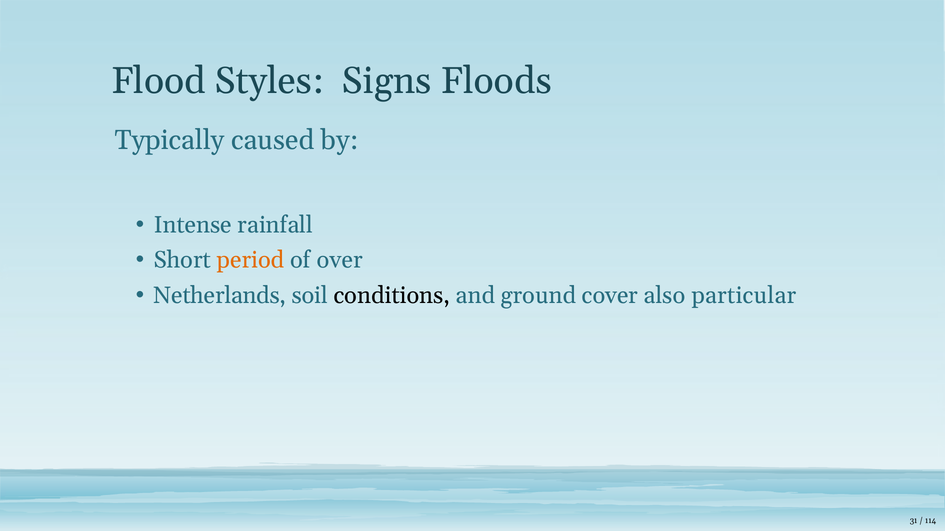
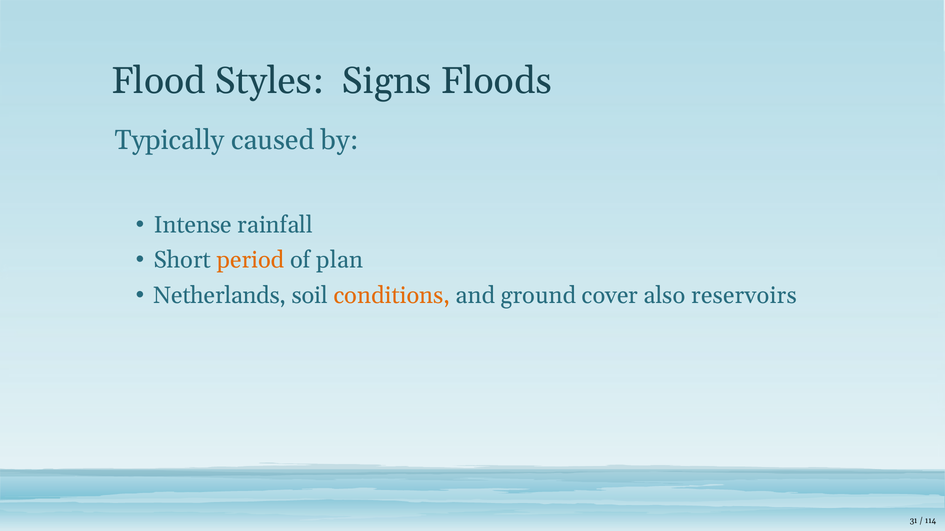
over: over -> plan
conditions colour: black -> orange
particular: particular -> reservoirs
